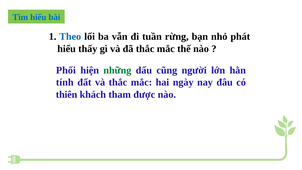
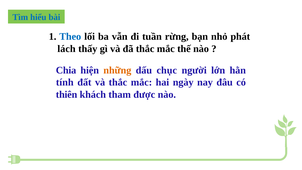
hiểu at (67, 49): hiểu -> lách
Phối: Phối -> Chia
những colour: green -> orange
cũng: cũng -> chục
